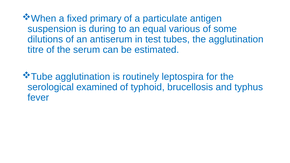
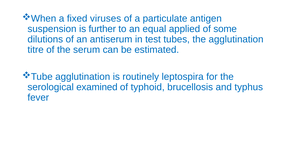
primary: primary -> viruses
during: during -> further
various: various -> applied
